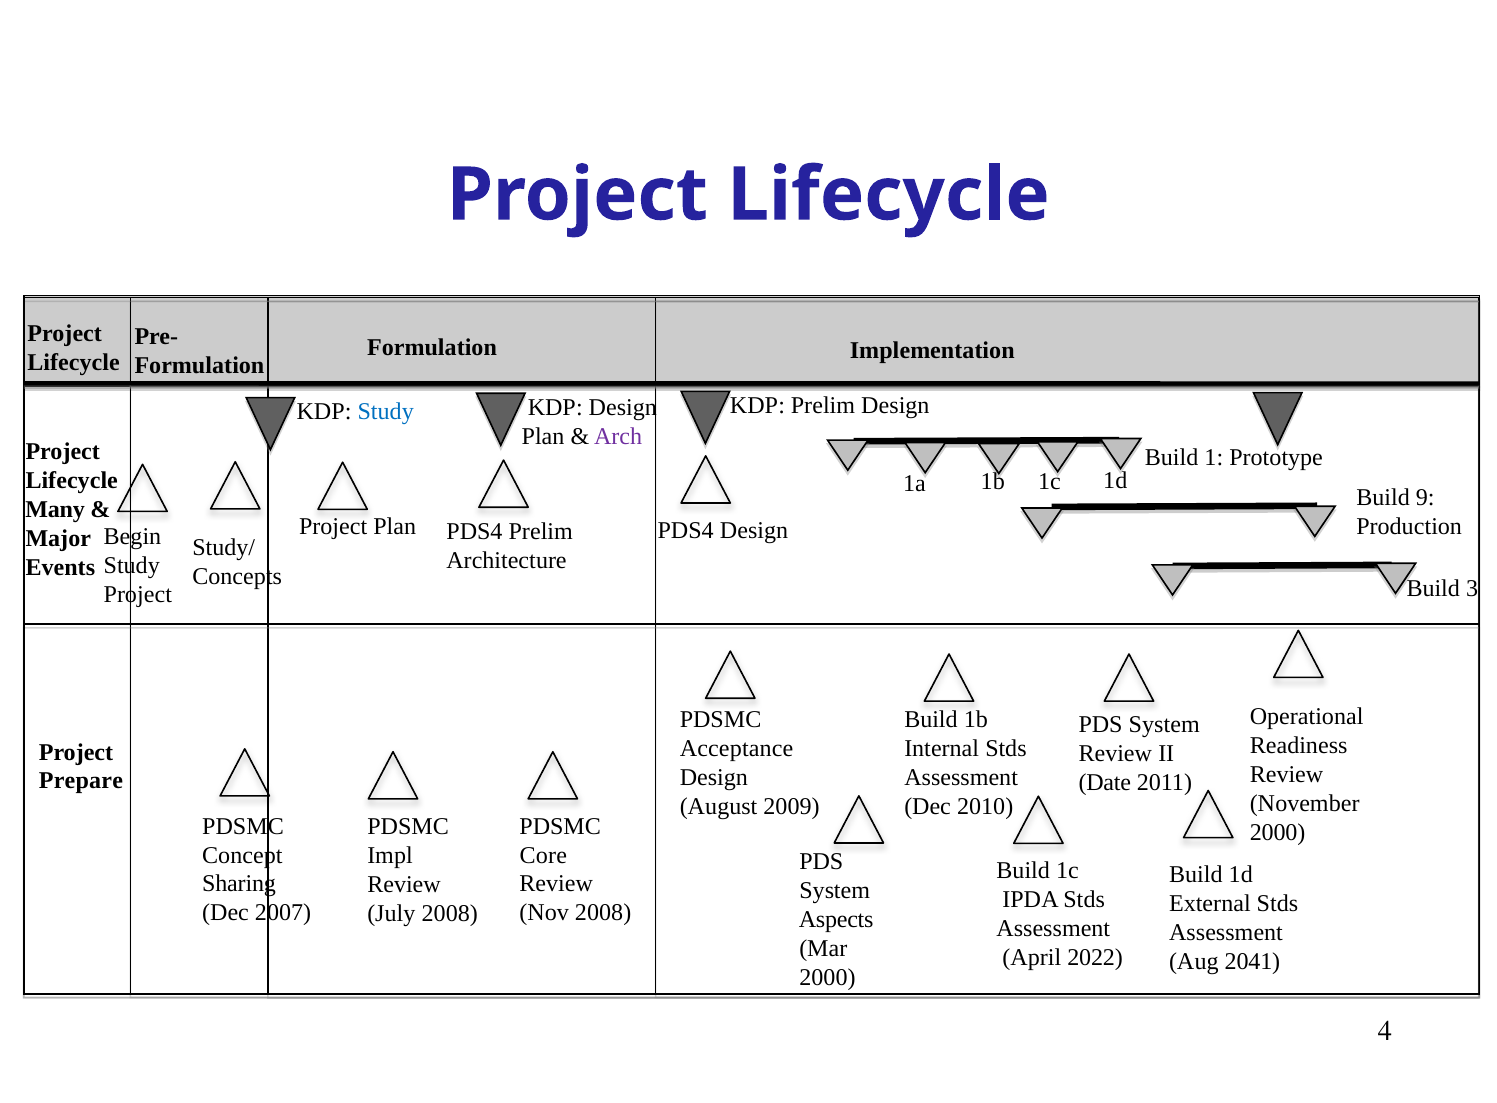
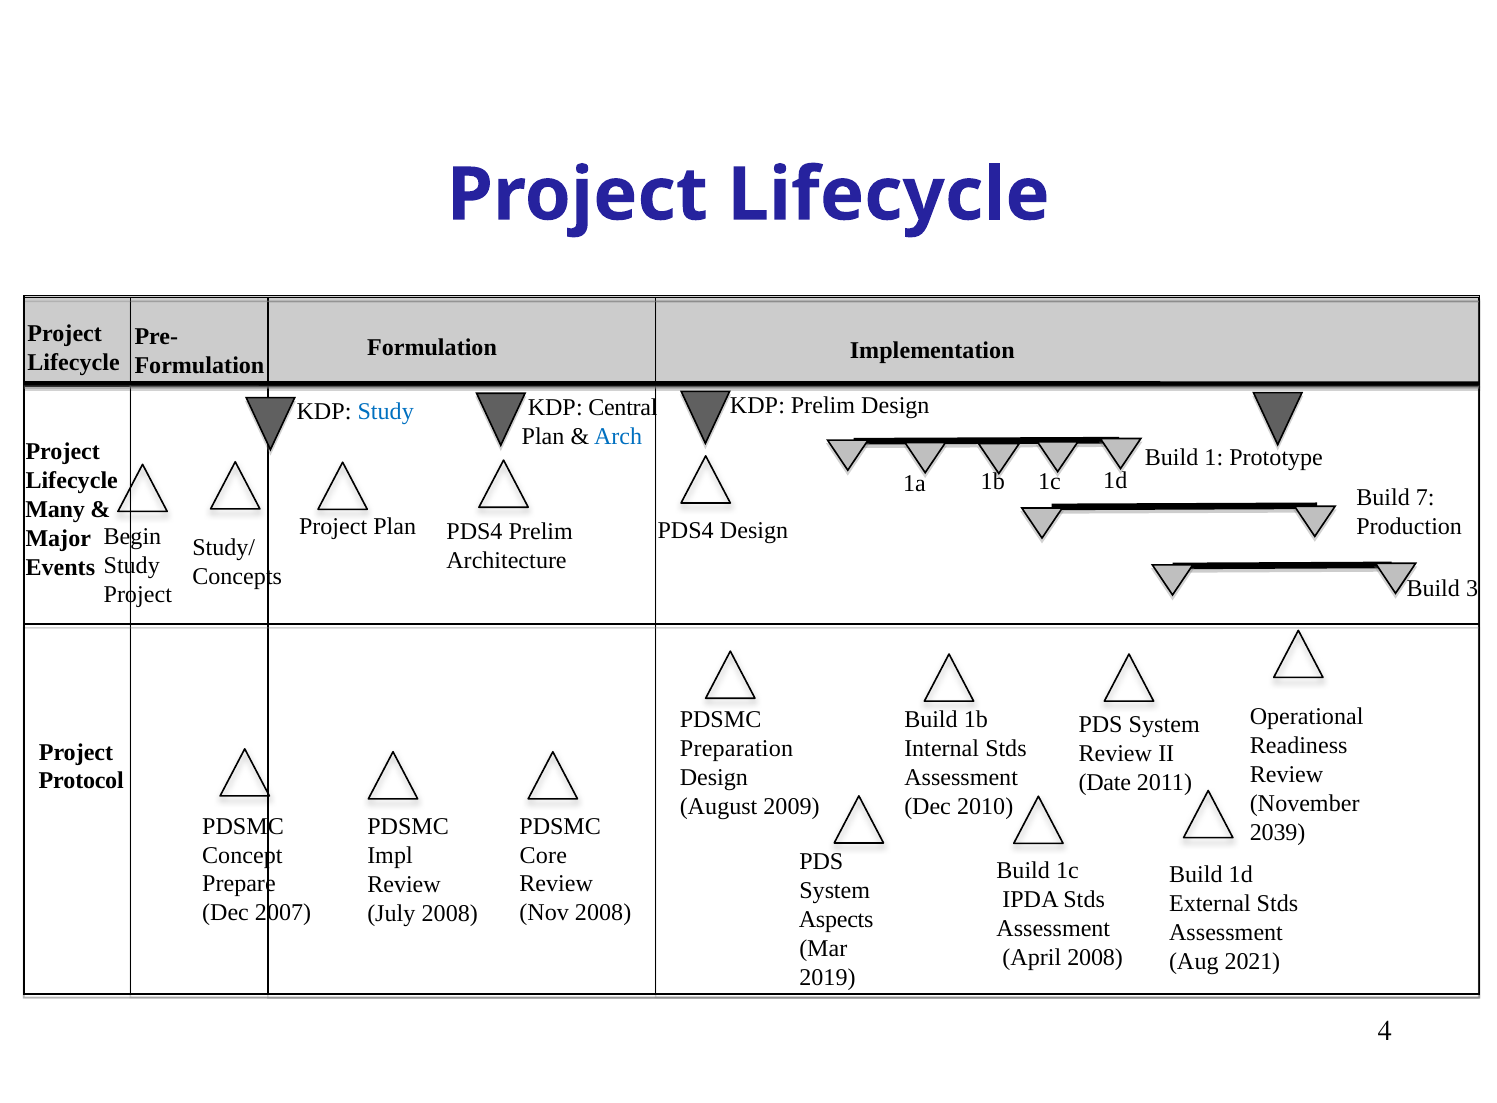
KDP Design: Design -> Central
Arch colour: purple -> blue
9: 9 -> 7
Acceptance: Acceptance -> Preparation
Prepare: Prepare -> Protocol
2000 at (1278, 832): 2000 -> 2039
Sharing: Sharing -> Prepare
April 2022: 2022 -> 2008
2041: 2041 -> 2021
2000 at (827, 977): 2000 -> 2019
